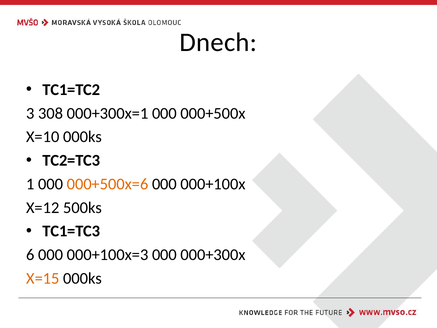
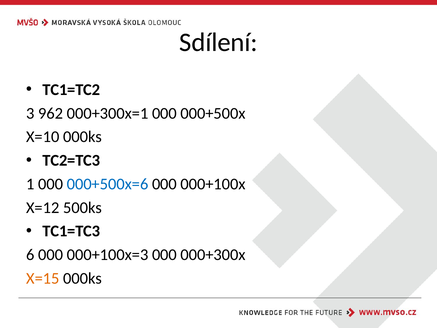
Dnech: Dnech -> Sdílení
308: 308 -> 962
000+500x=6 colour: orange -> blue
